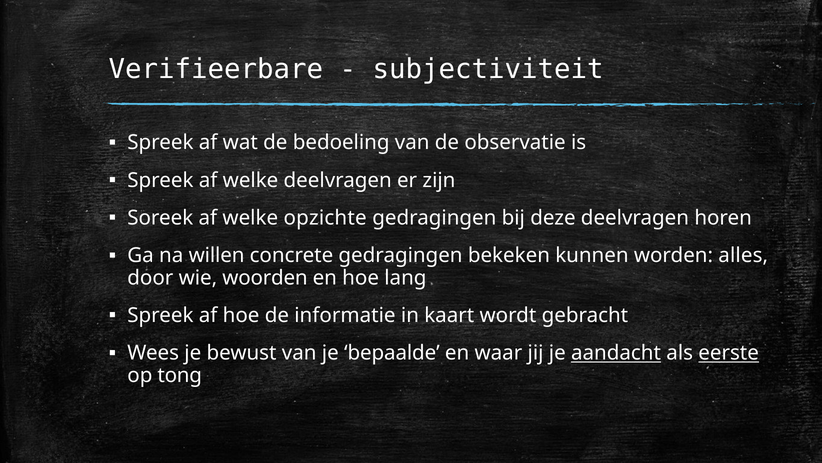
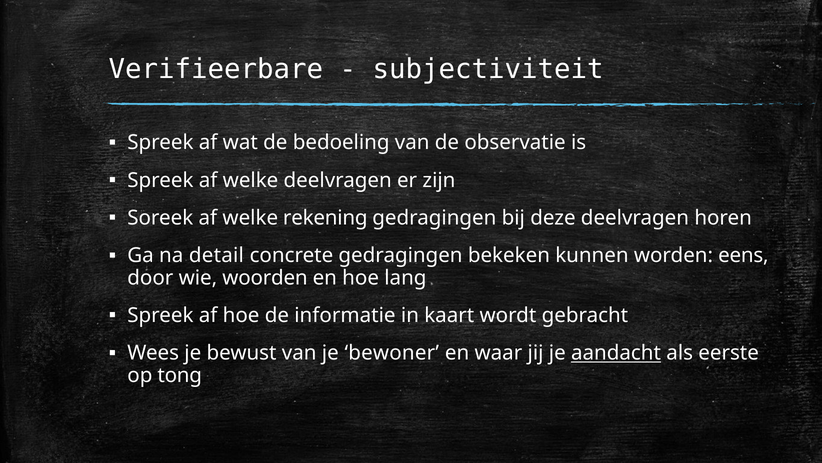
opzichte: opzichte -> rekening
willen: willen -> detail
alles: alles -> eens
bepaalde: bepaalde -> bewoner
eerste underline: present -> none
